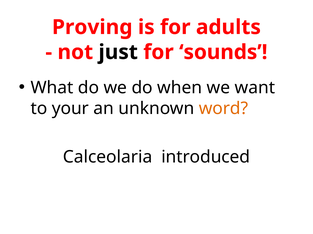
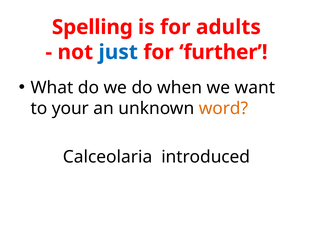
Proving: Proving -> Spelling
just colour: black -> blue
sounds: sounds -> further
